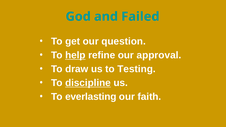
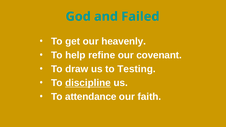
question: question -> heavenly
help underline: present -> none
approval: approval -> covenant
everlasting: everlasting -> attendance
